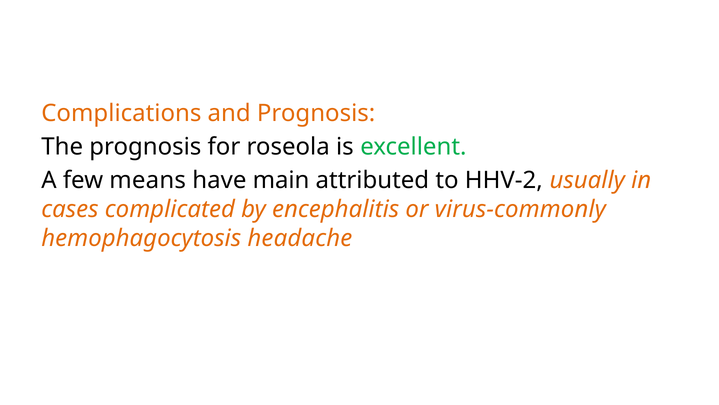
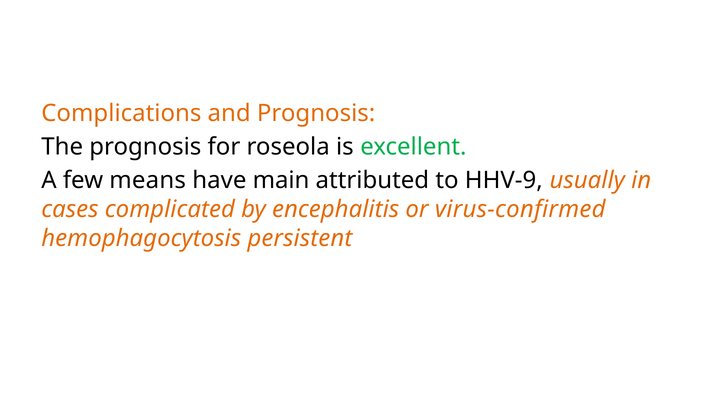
HHV-2: HHV-2 -> HHV-9
virus-commonly: virus-commonly -> virus-confirmed
headache: headache -> persistent
